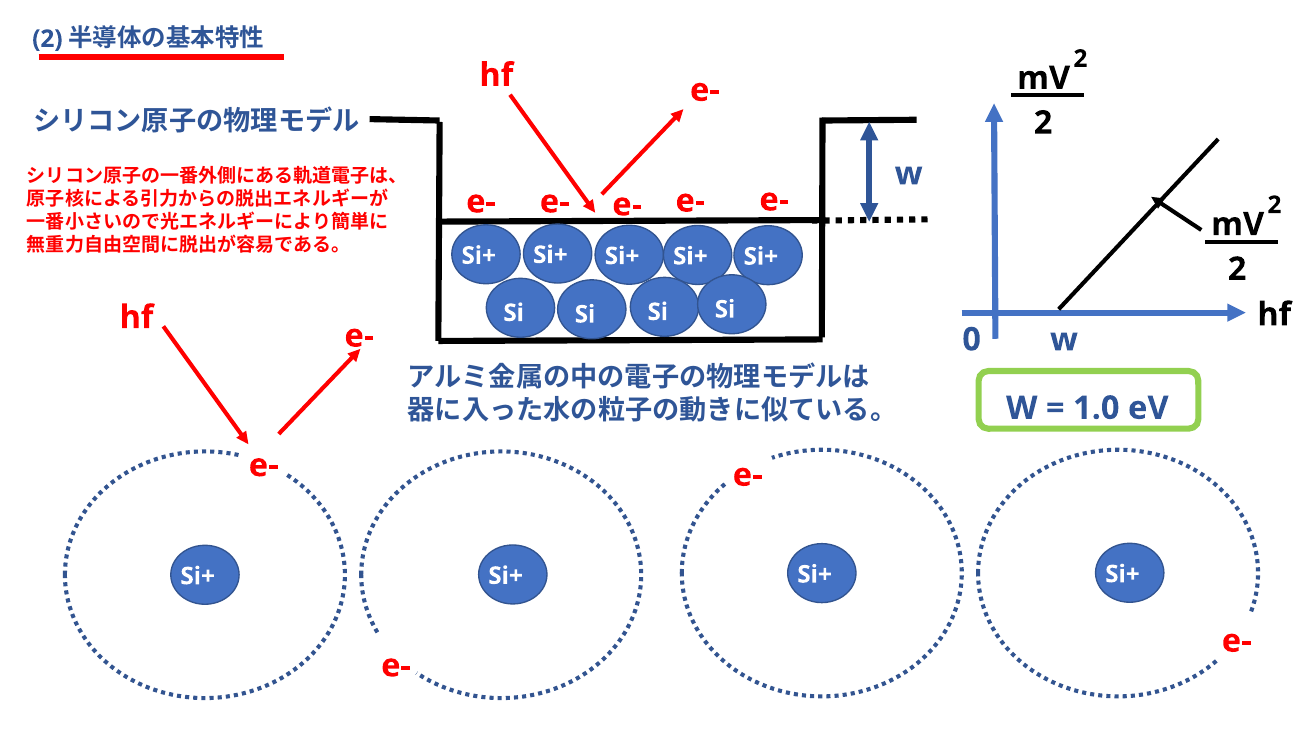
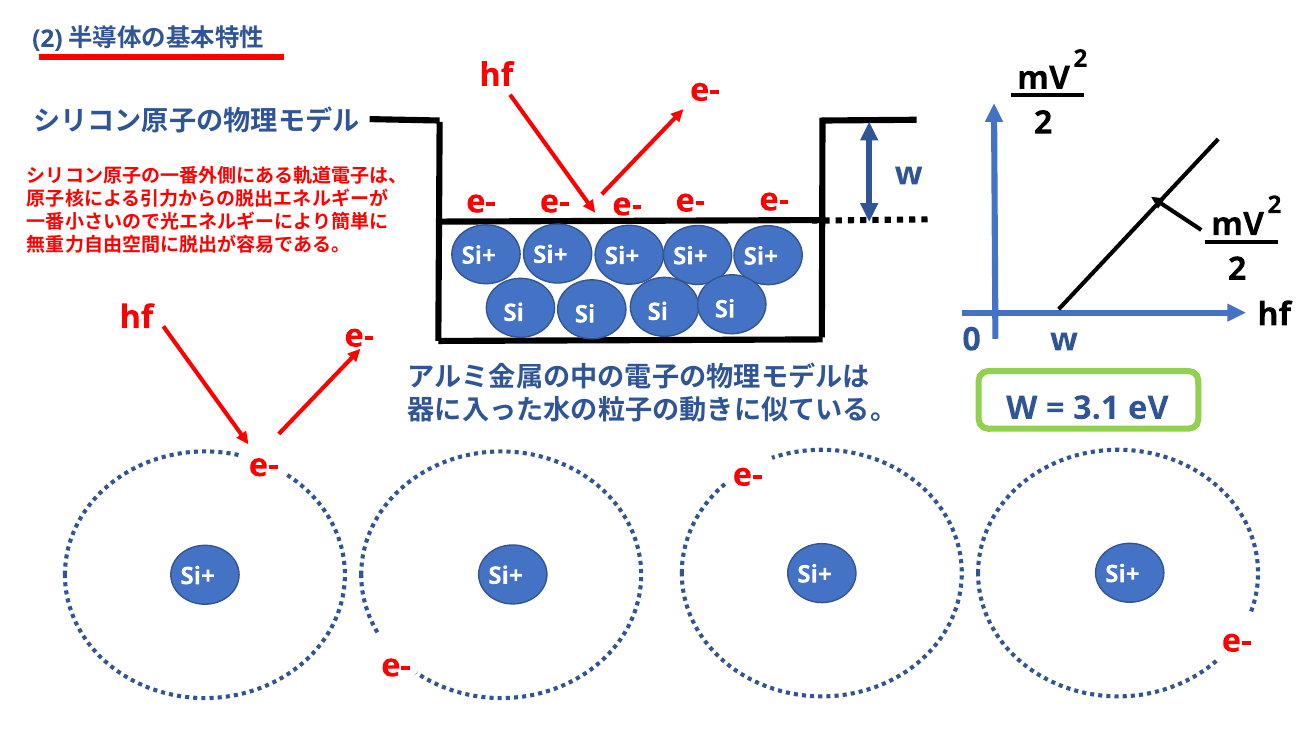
1.0: 1.0 -> 3.1
